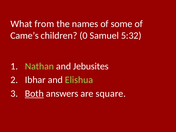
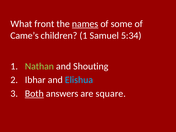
from: from -> front
names underline: none -> present
children 0: 0 -> 1
5:32: 5:32 -> 5:34
Jebusites: Jebusites -> Shouting
Elishua colour: light green -> light blue
